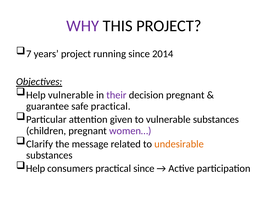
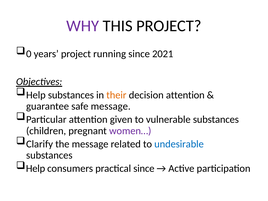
7: 7 -> 0
2014: 2014 -> 2021
Help vulnerable: vulnerable -> substances
their colour: purple -> orange
decision pregnant: pregnant -> attention
safe practical: practical -> message
undesirable colour: orange -> blue
